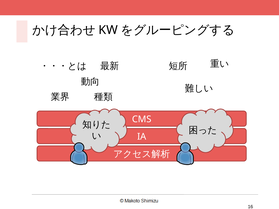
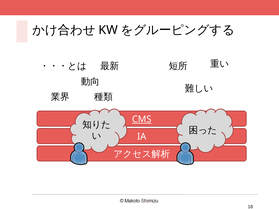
CMS underline: none -> present
